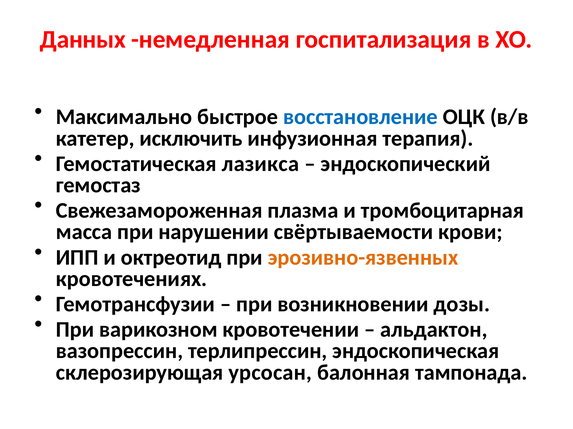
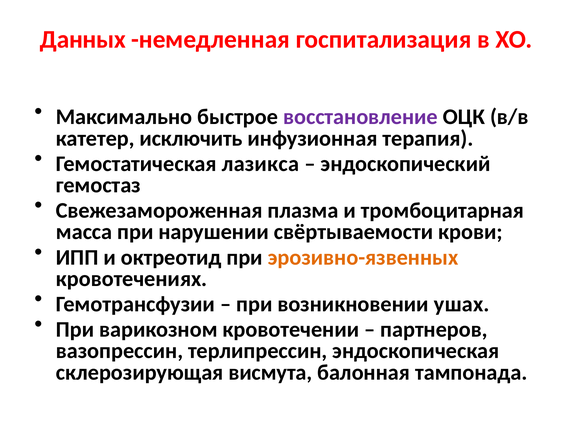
восстановление colour: blue -> purple
дозы: дозы -> ушах
альдактон: альдактон -> партнеров
урсосан: урсосан -> висмута
